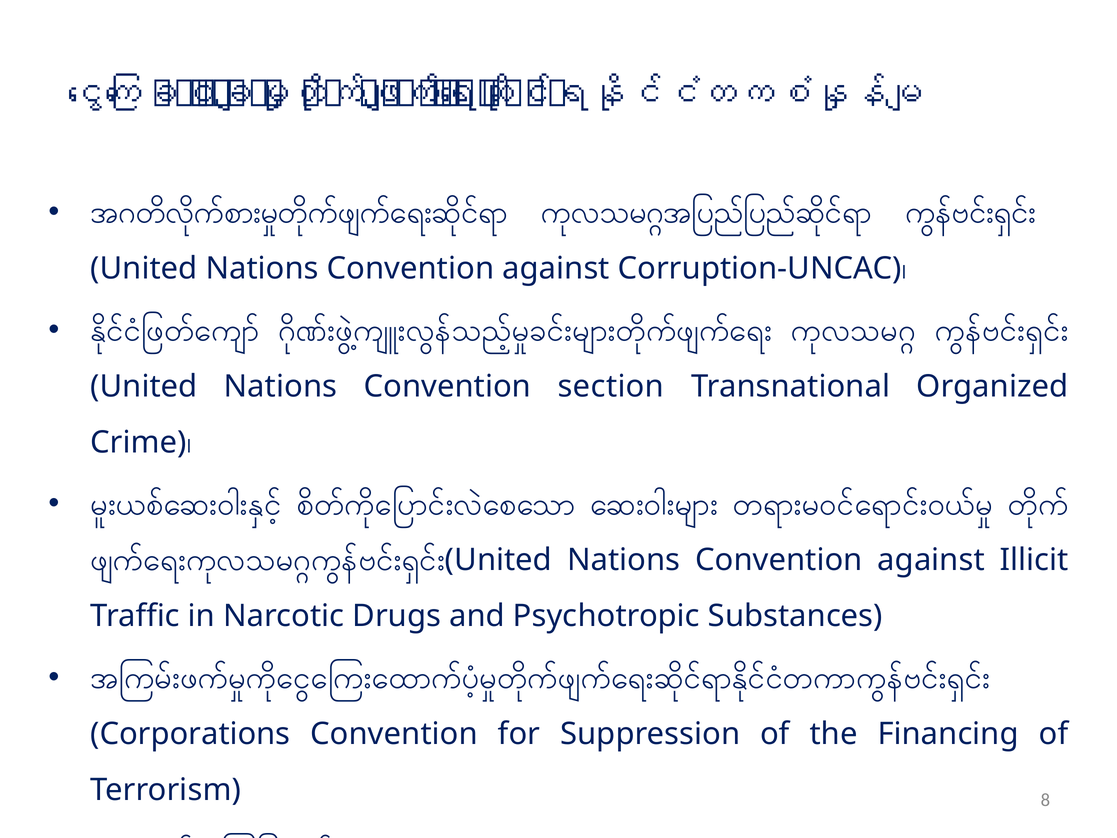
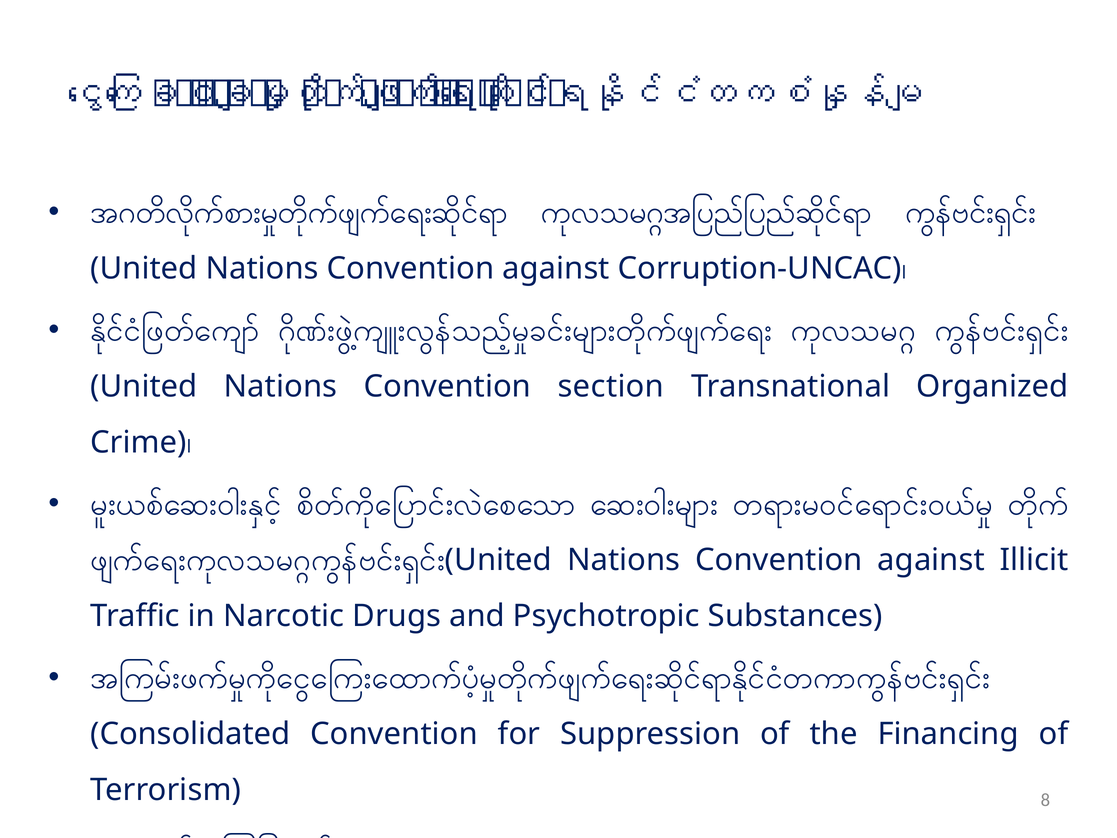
Corporations: Corporations -> Consolidated
